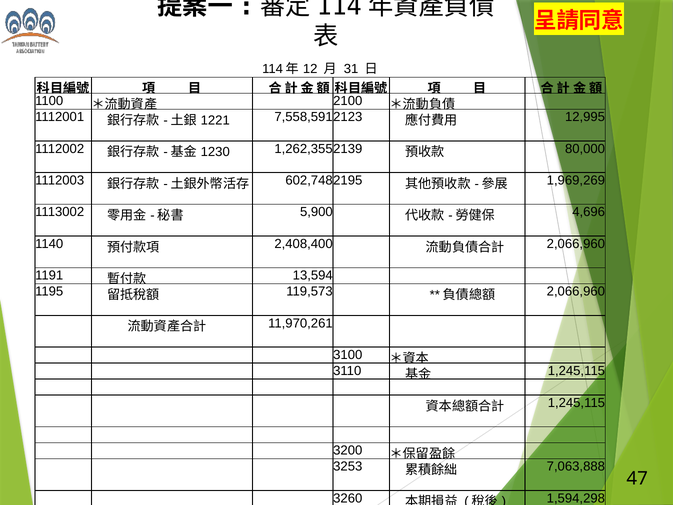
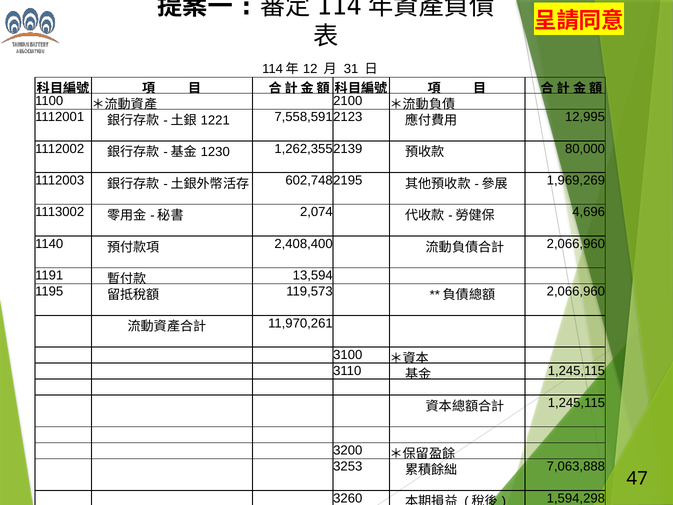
5,900: 5,900 -> 2,074
